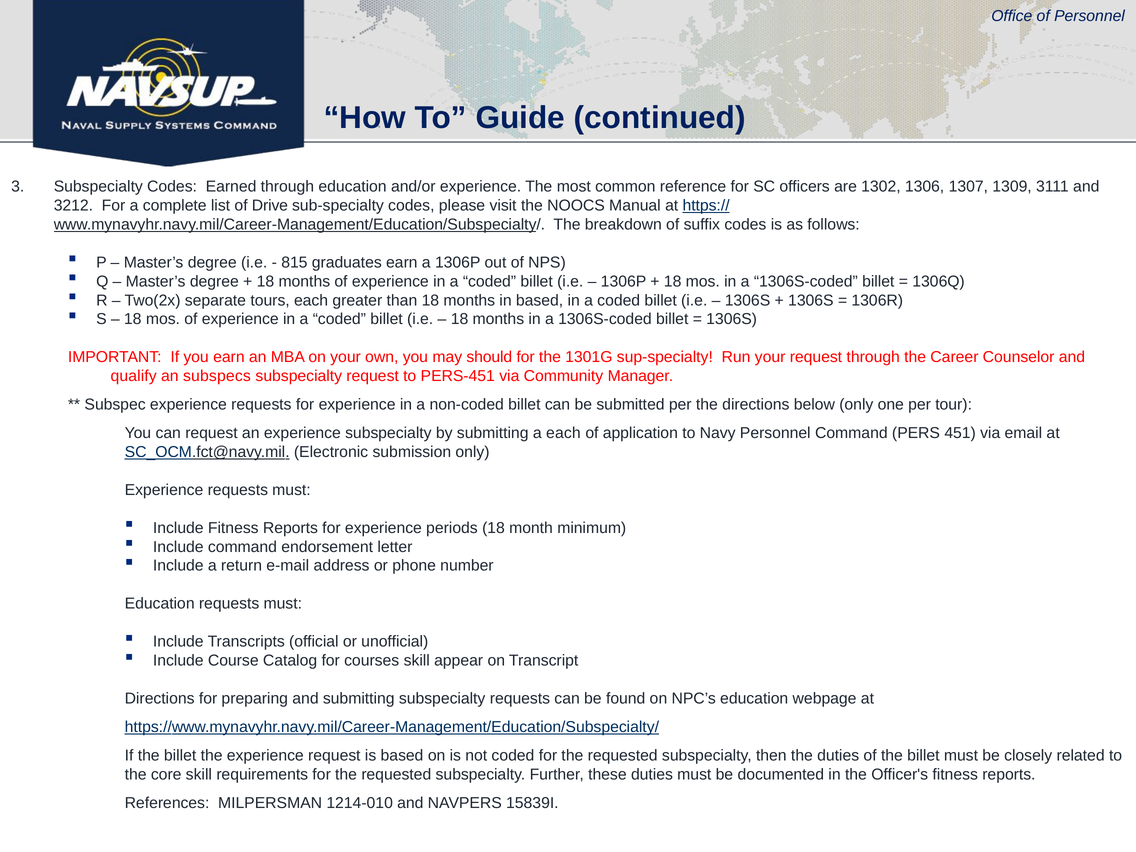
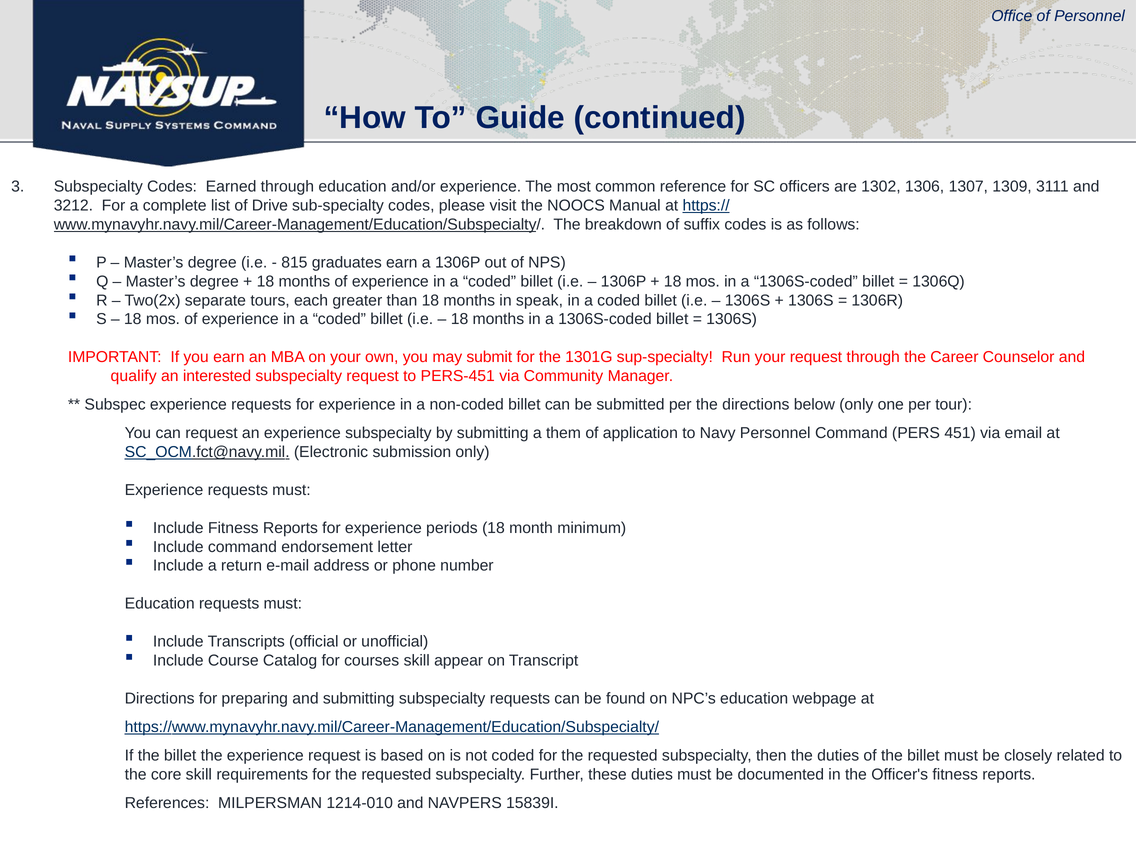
in based: based -> speak
should: should -> submit
subspecs: subspecs -> interested
a each: each -> them
